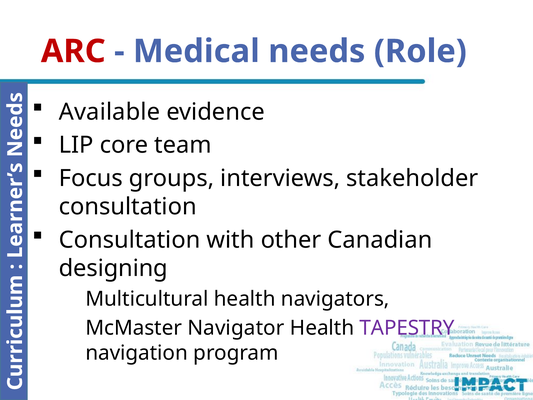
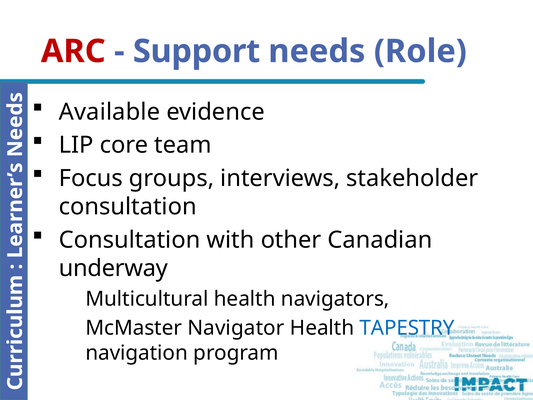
Medical: Medical -> Support
designing: designing -> underway
TAPESTRY colour: purple -> blue
